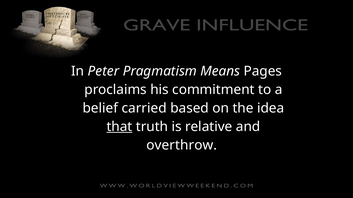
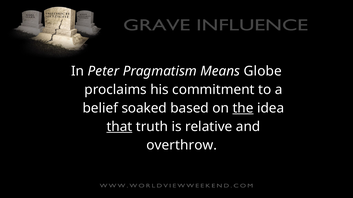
Pages: Pages -> Globe
carried: carried -> soaked
the underline: none -> present
